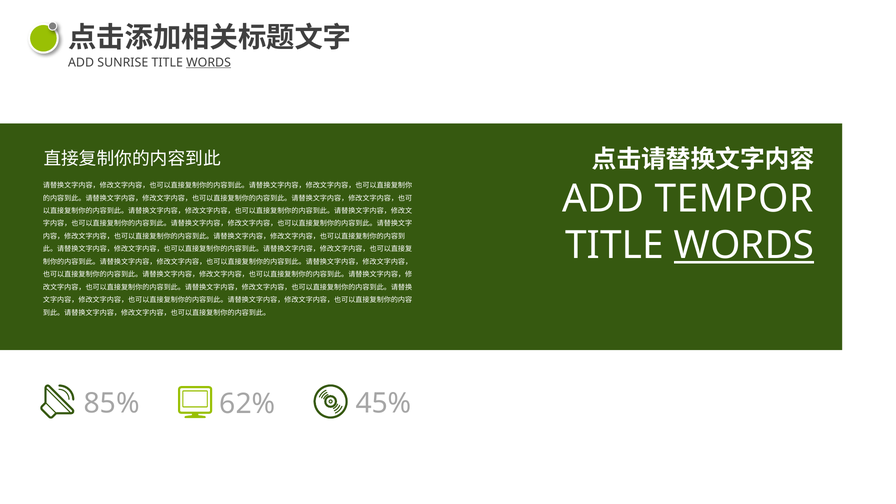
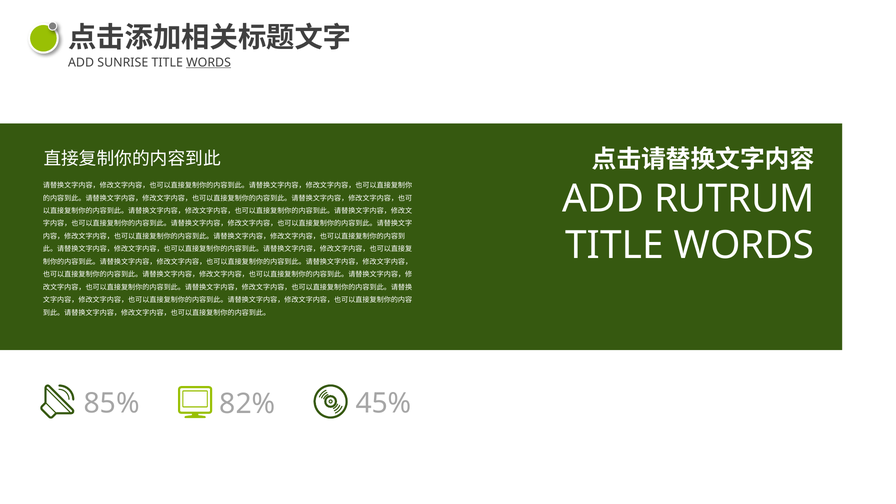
TEMPOR: TEMPOR -> RUTRUM
WORDS at (744, 246) underline: present -> none
62%: 62% -> 82%
